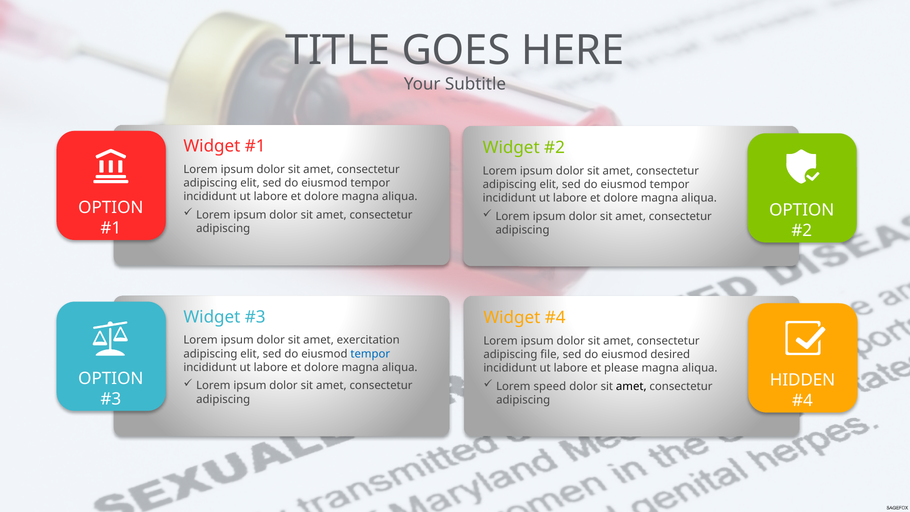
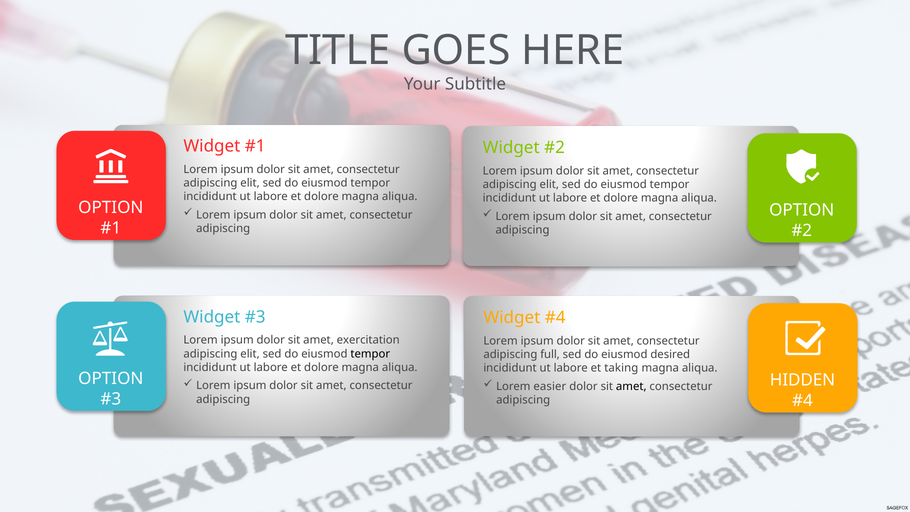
tempor at (370, 354) colour: blue -> black
file: file -> full
please: please -> taking
speed: speed -> easier
